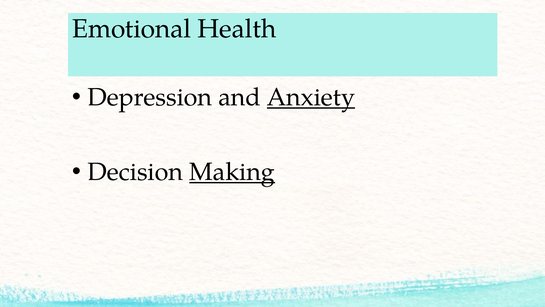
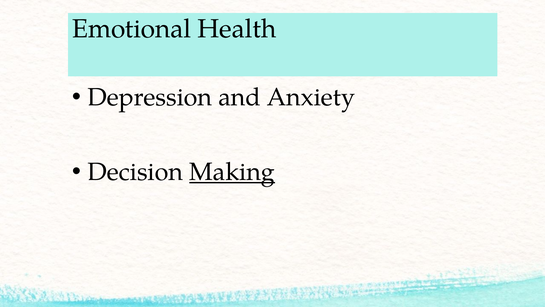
Anxiety underline: present -> none
